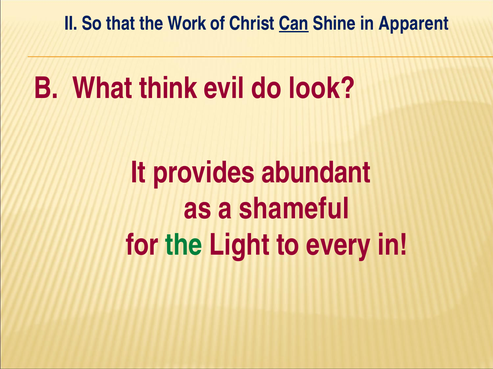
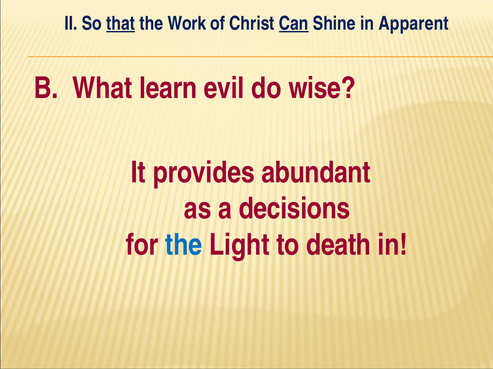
that underline: none -> present
think: think -> learn
look: look -> wise
shameful: shameful -> decisions
the at (184, 245) colour: green -> blue
every: every -> death
